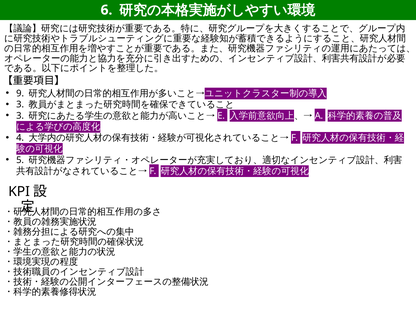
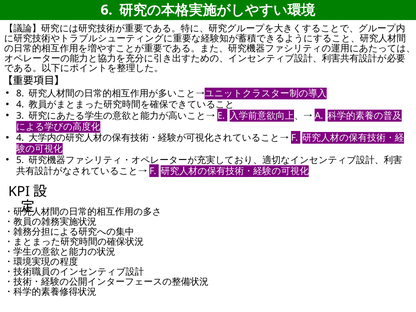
9: 9 -> 8
3 at (20, 105): 3 -> 4
